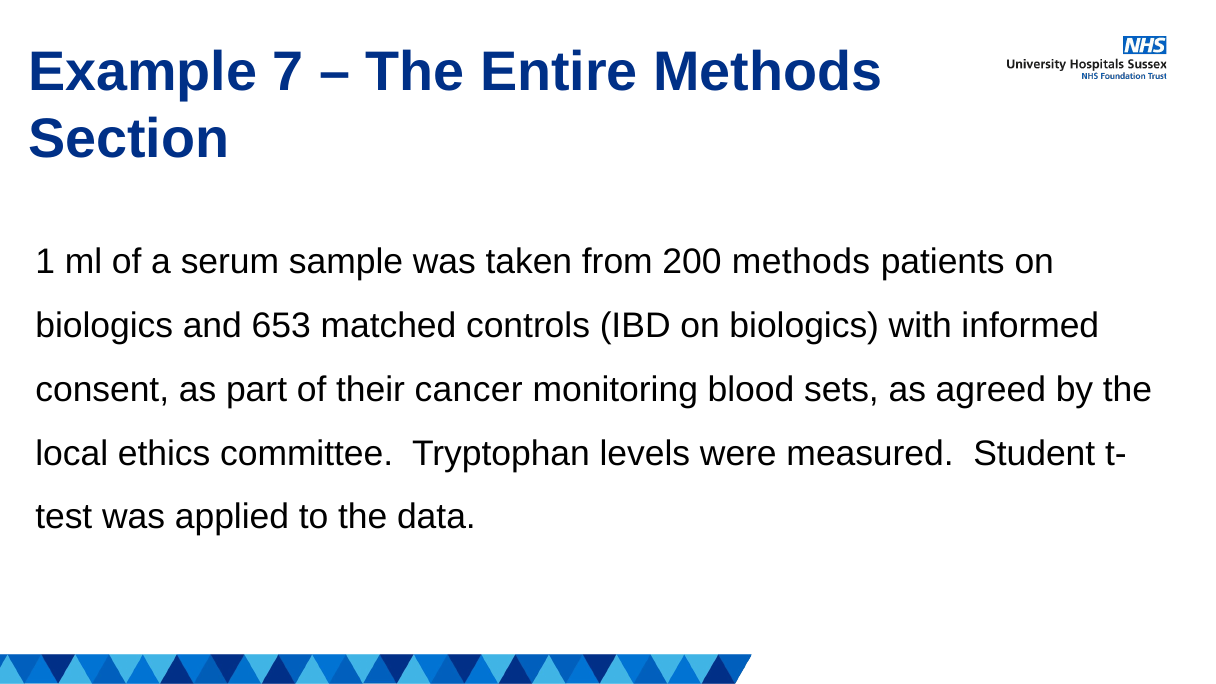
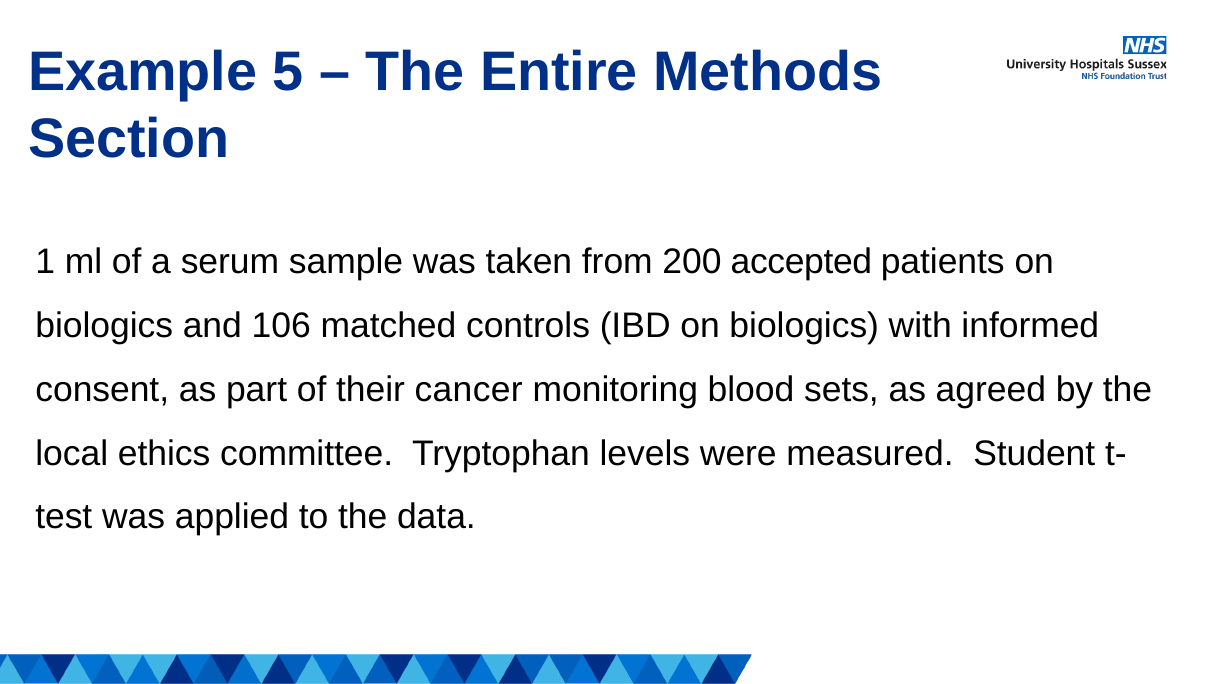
7: 7 -> 5
200 methods: methods -> accepted
653: 653 -> 106
